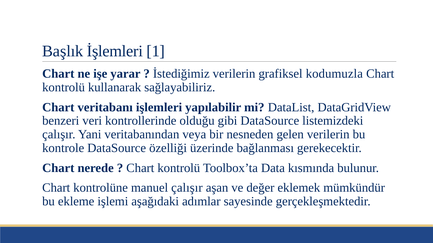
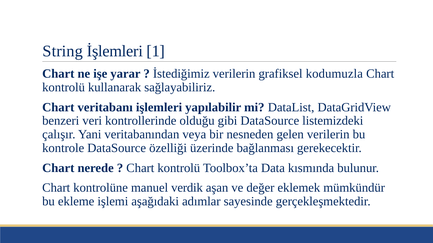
Başlık: Başlık -> String
manuel çalışır: çalışır -> verdik
